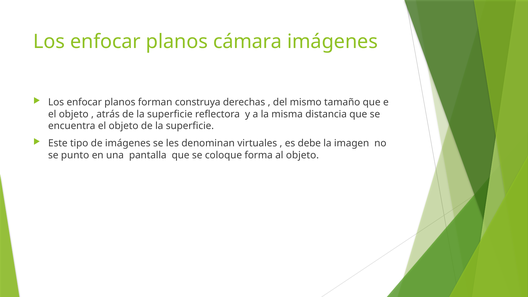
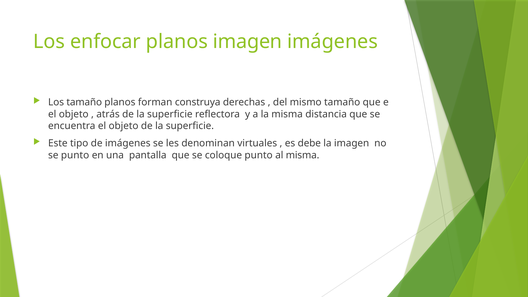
planos cámara: cámara -> imagen
enfocar at (84, 102): enfocar -> tamaño
coloque forma: forma -> punto
al objeto: objeto -> misma
